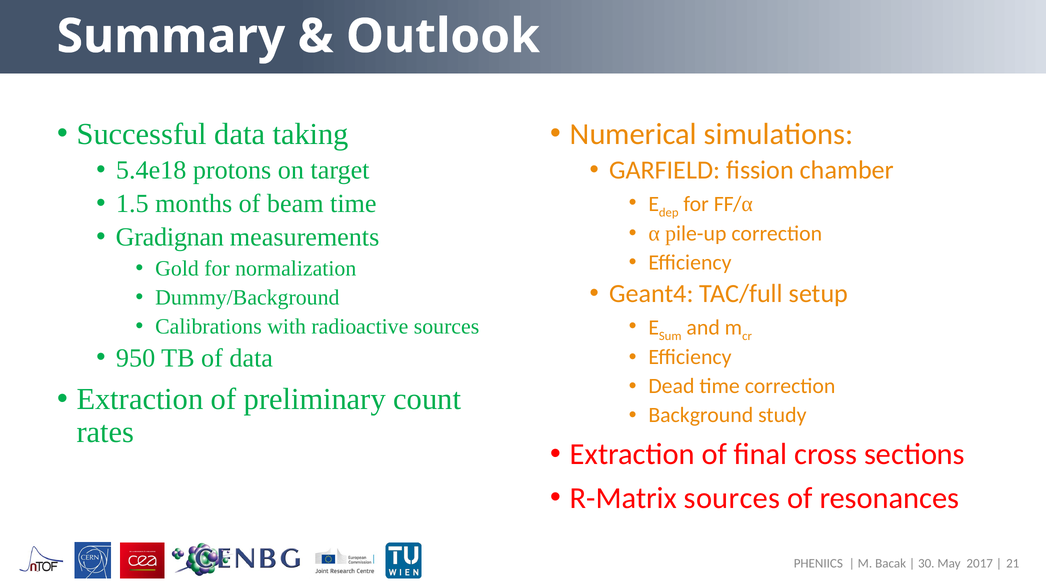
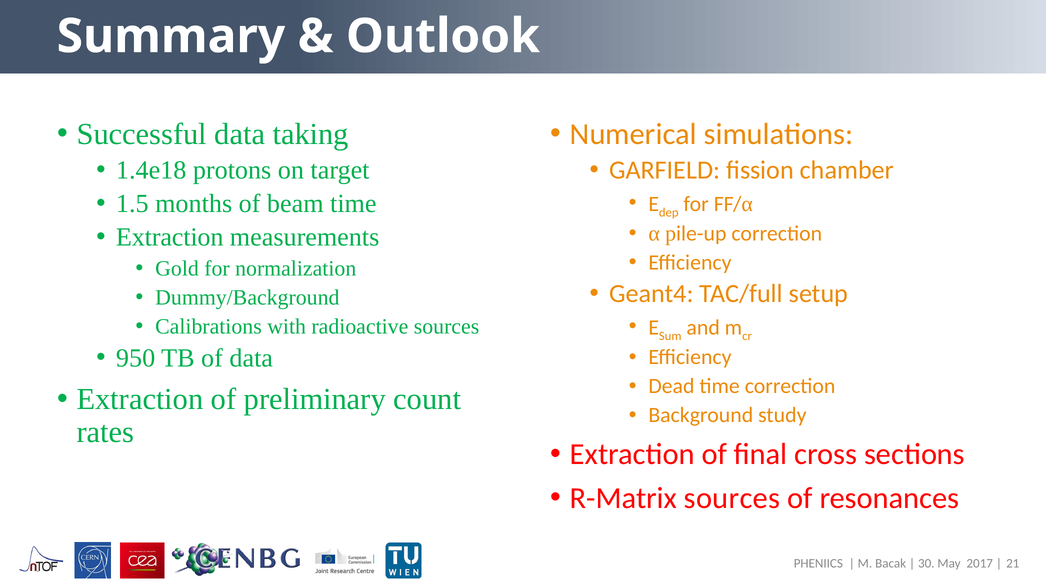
5.4e18: 5.4e18 -> 1.4e18
Gradignan at (170, 237): Gradignan -> Extraction
